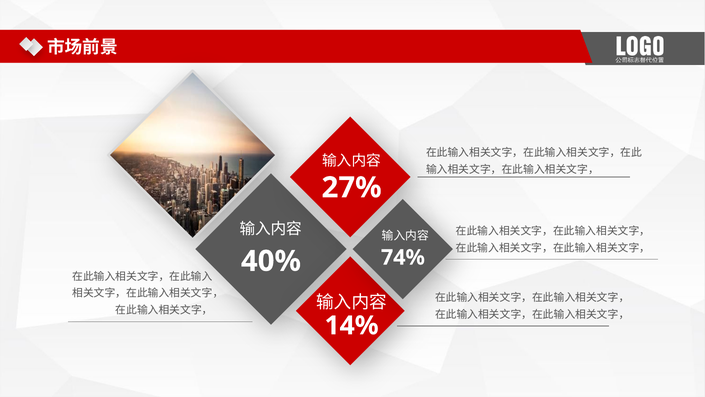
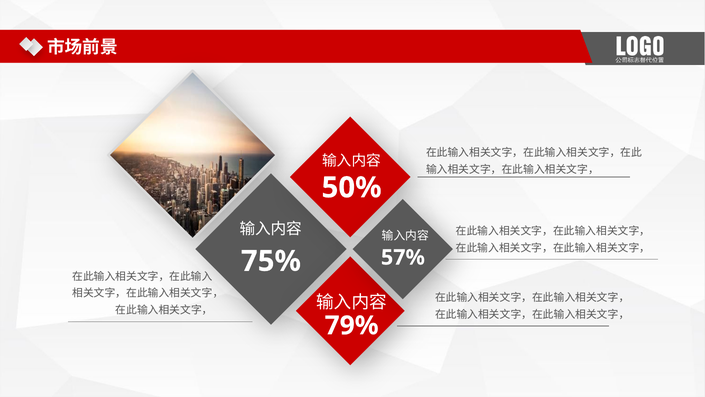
27%: 27% -> 50%
74%: 74% -> 57%
40%: 40% -> 75%
14%: 14% -> 79%
